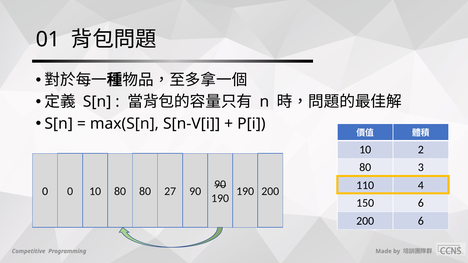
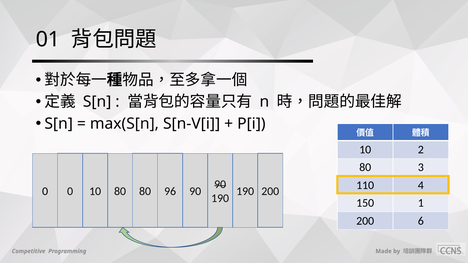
27: 27 -> 96
150 6: 6 -> 1
